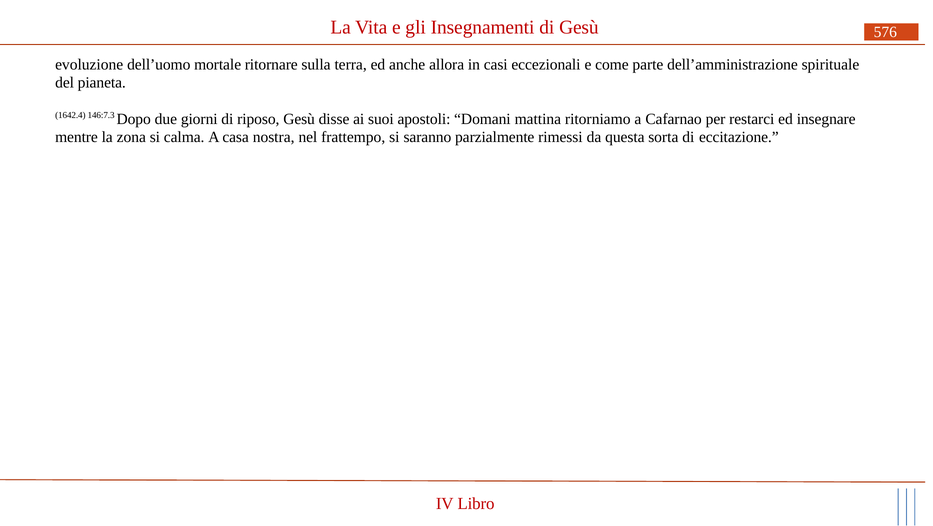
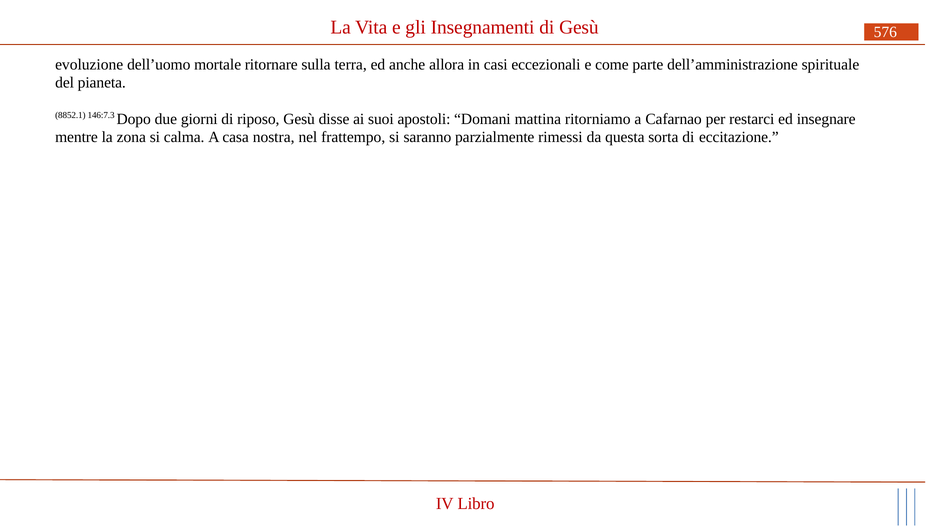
1642.4: 1642.4 -> 8852.1
